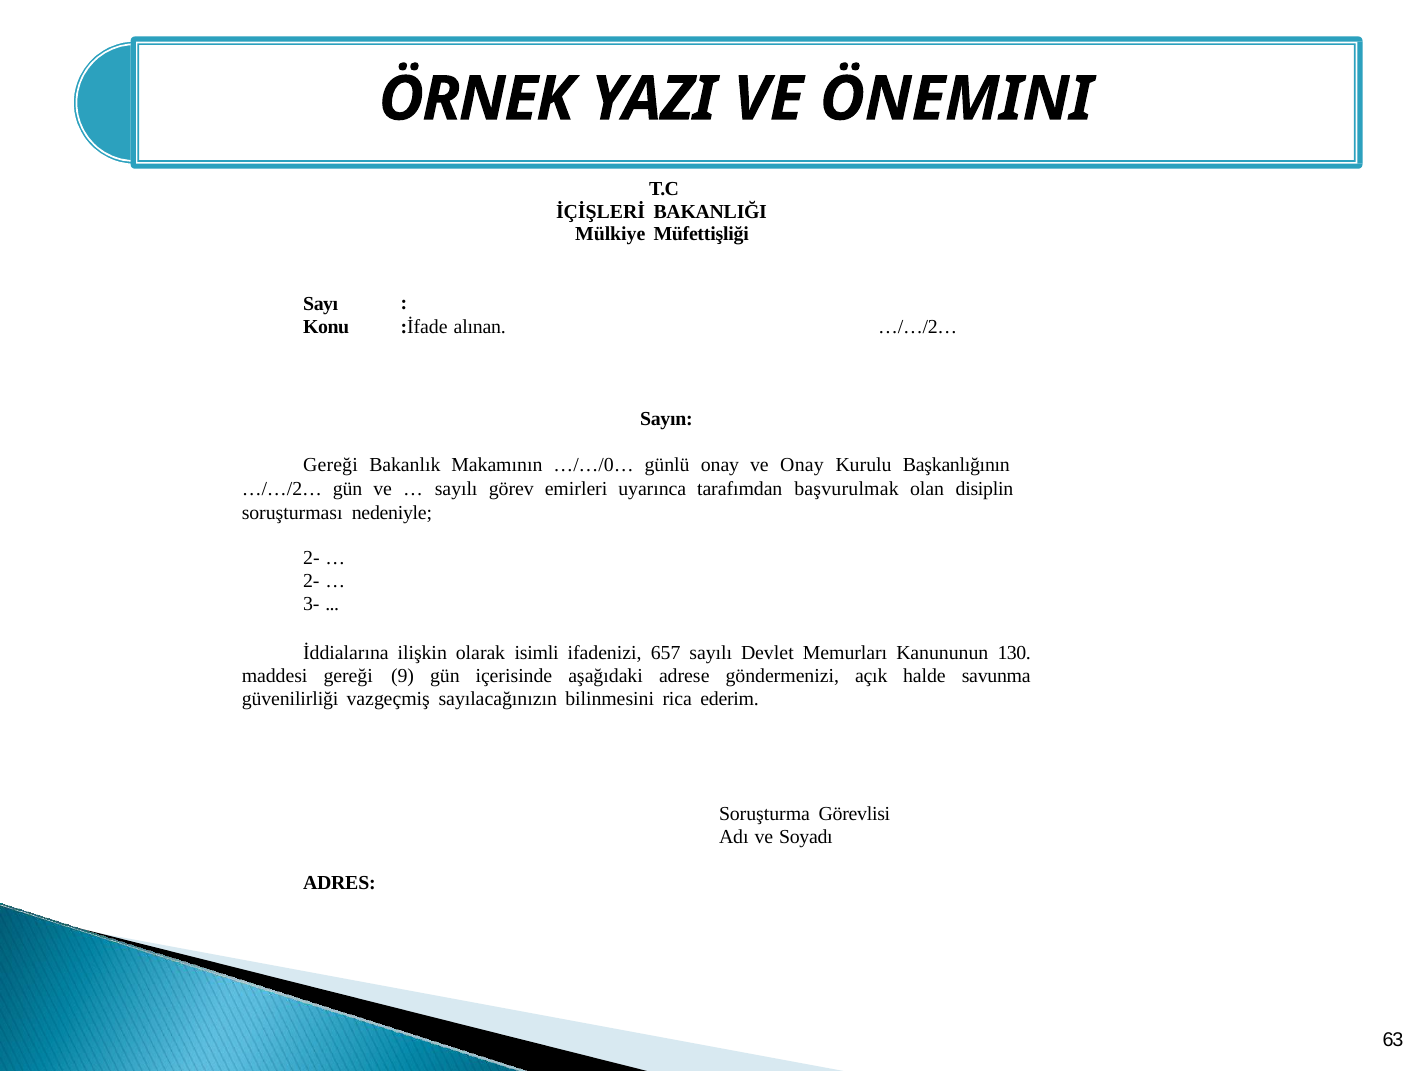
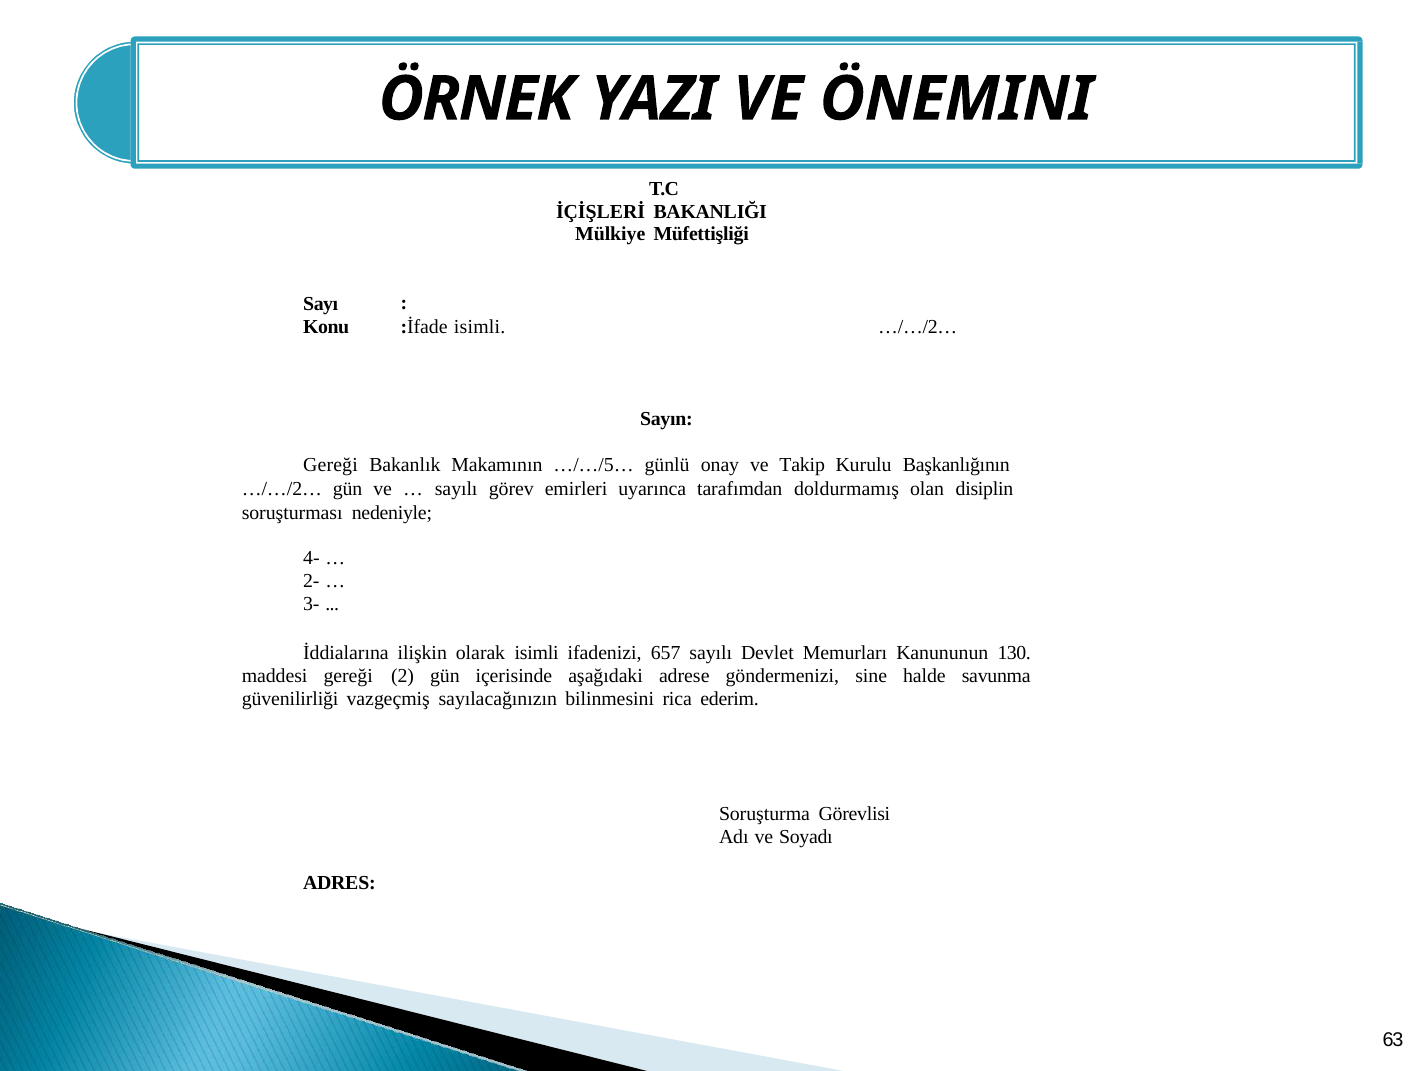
:İfade alınan: alınan -> isimli
…/…/0…: …/…/0… -> …/…/5…
ve Onay: Onay -> Takip
başvurulmak: başvurulmak -> doldurmamış
2- at (311, 558): 2- -> 4-
9: 9 -> 2
açık: açık -> sine
